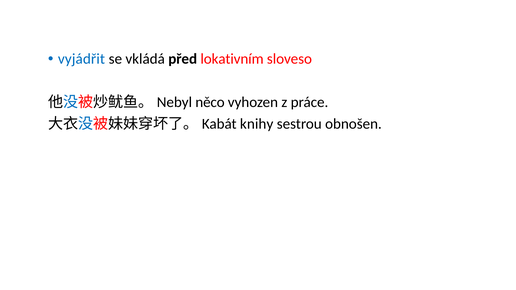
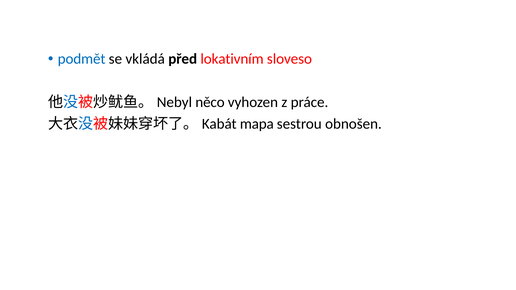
vyjádřit: vyjádřit -> podmět
knihy: knihy -> mapa
